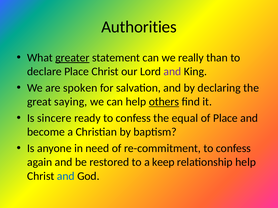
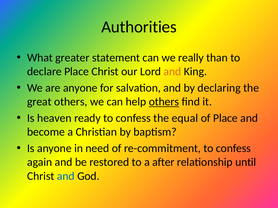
greater underline: present -> none
and at (172, 72) colour: purple -> orange
are spoken: spoken -> anyone
great saying: saying -> others
sincere: sincere -> heaven
keep: keep -> after
relationship help: help -> until
